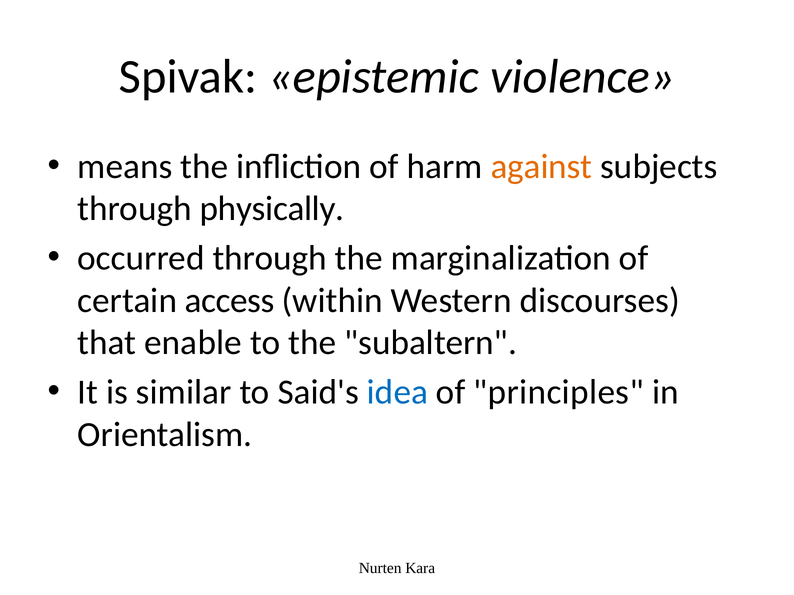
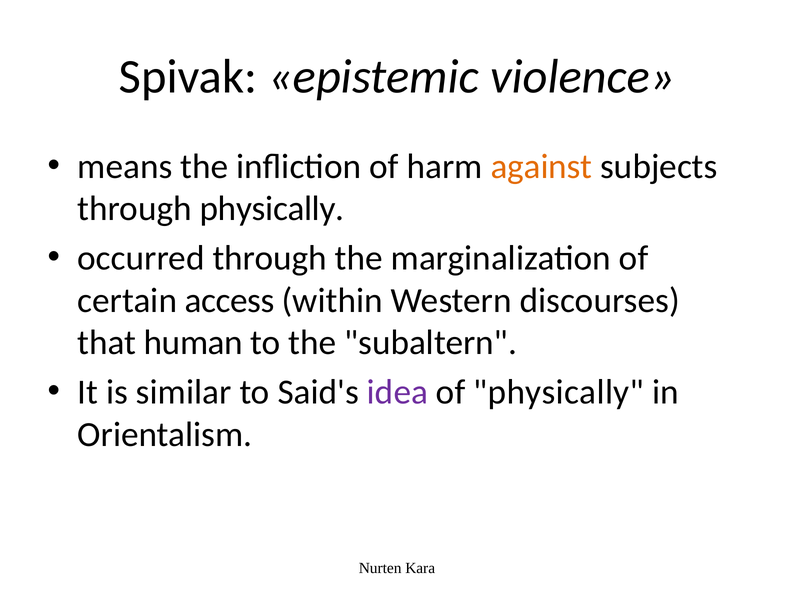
enable: enable -> human
idea colour: blue -> purple
of principles: principles -> physically
